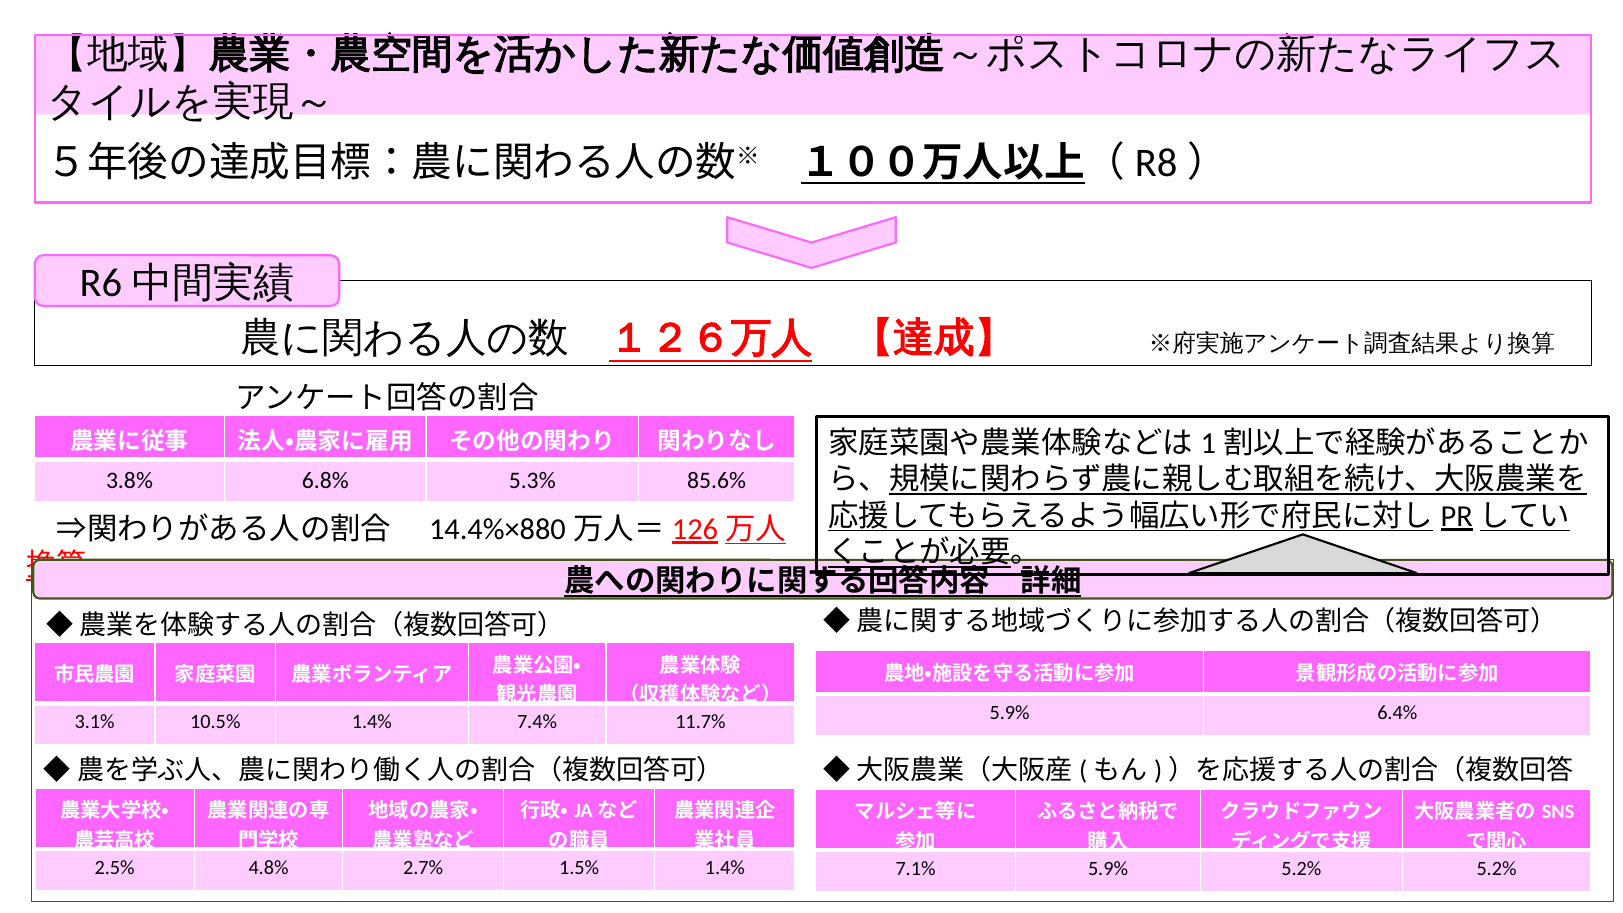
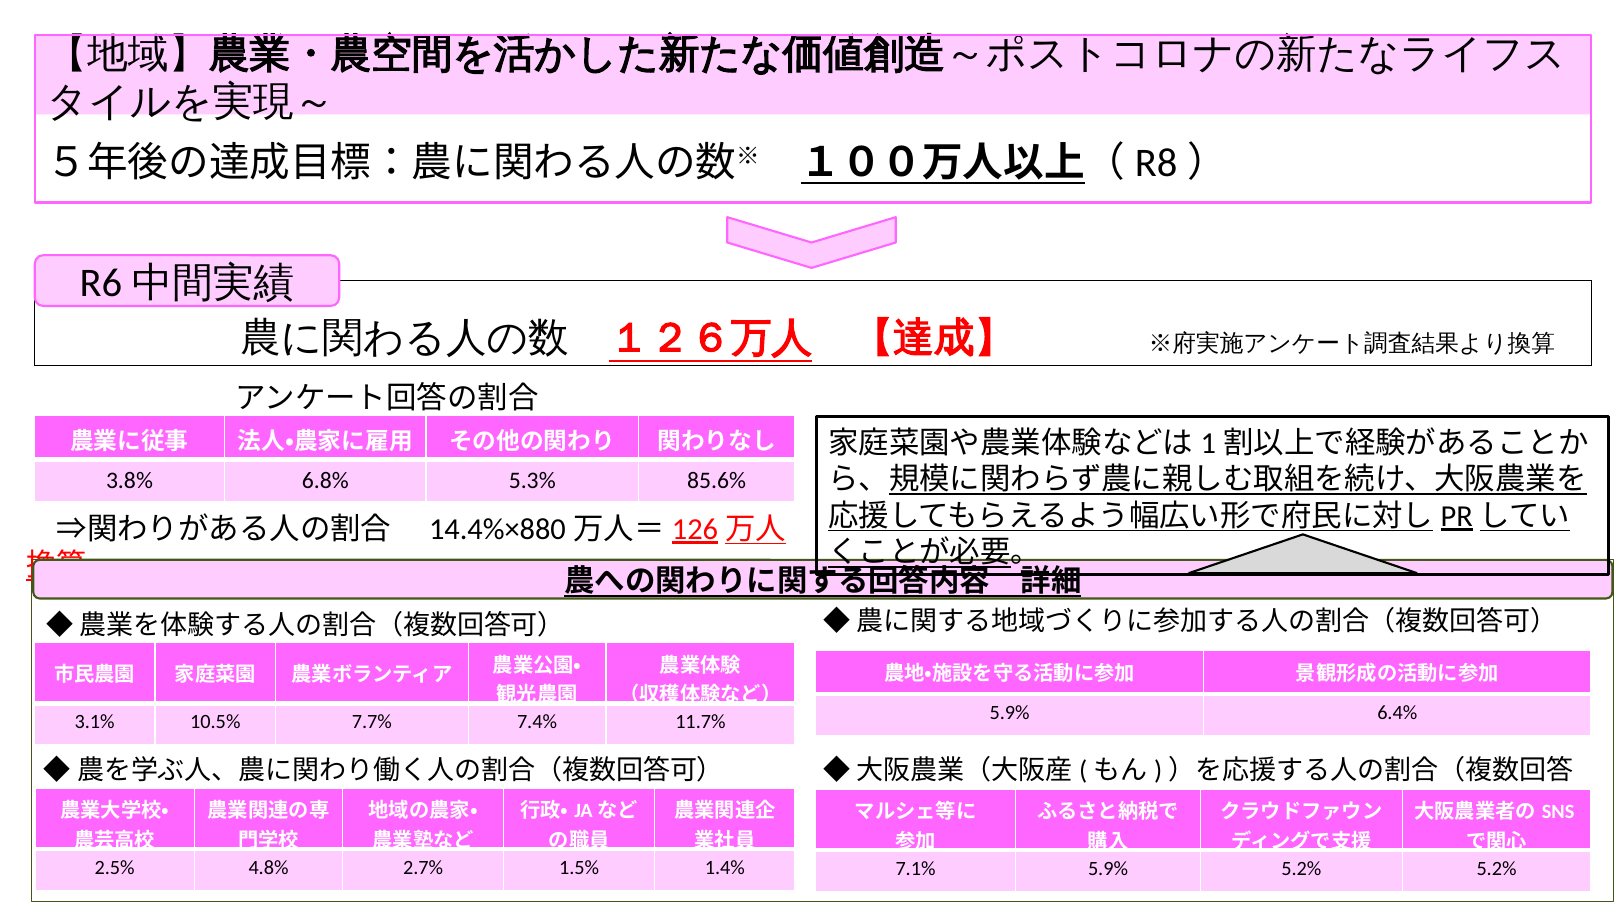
10.5% 1.4%: 1.4% -> 7.7%
